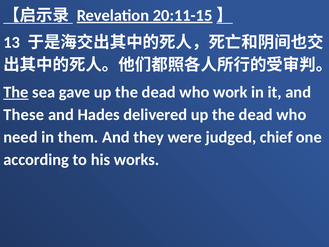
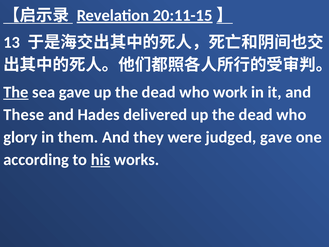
need: need -> glory
judged chief: chief -> gave
his underline: none -> present
